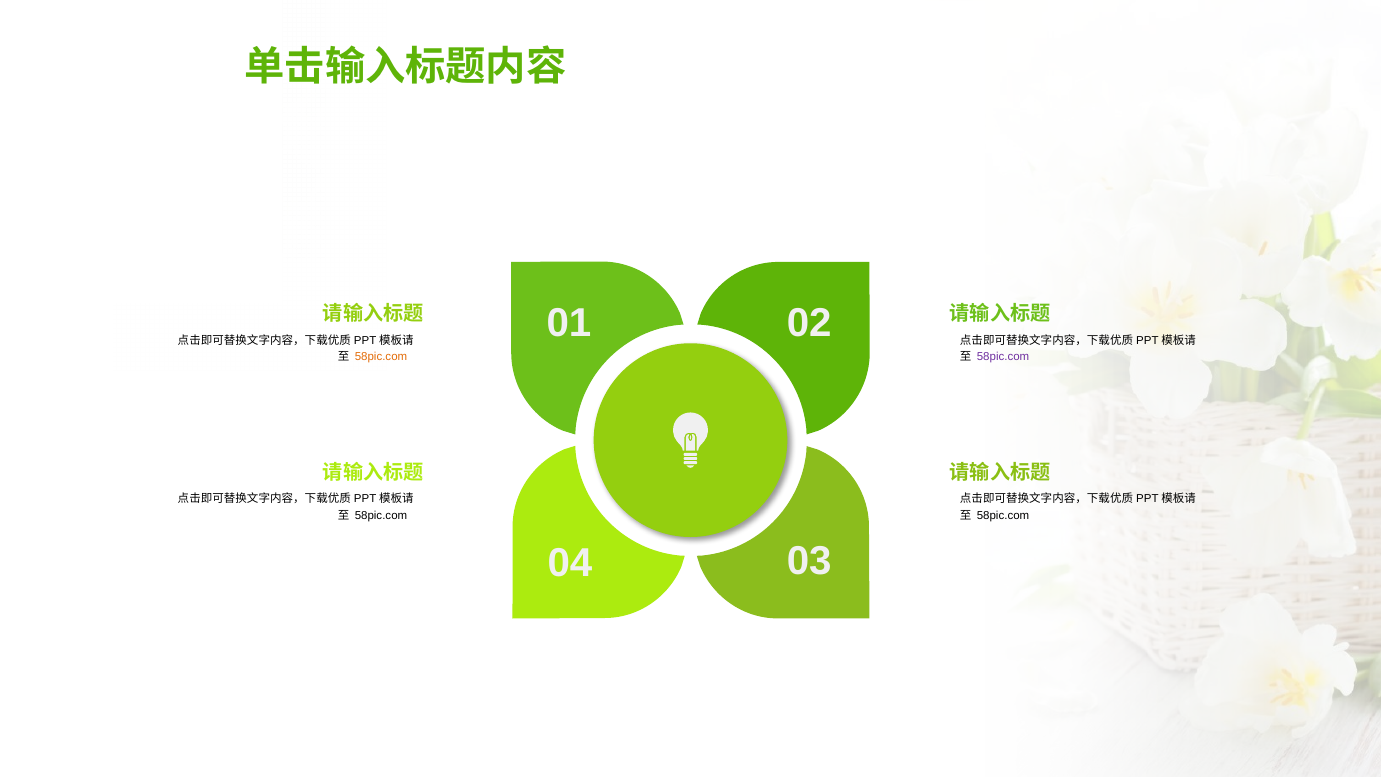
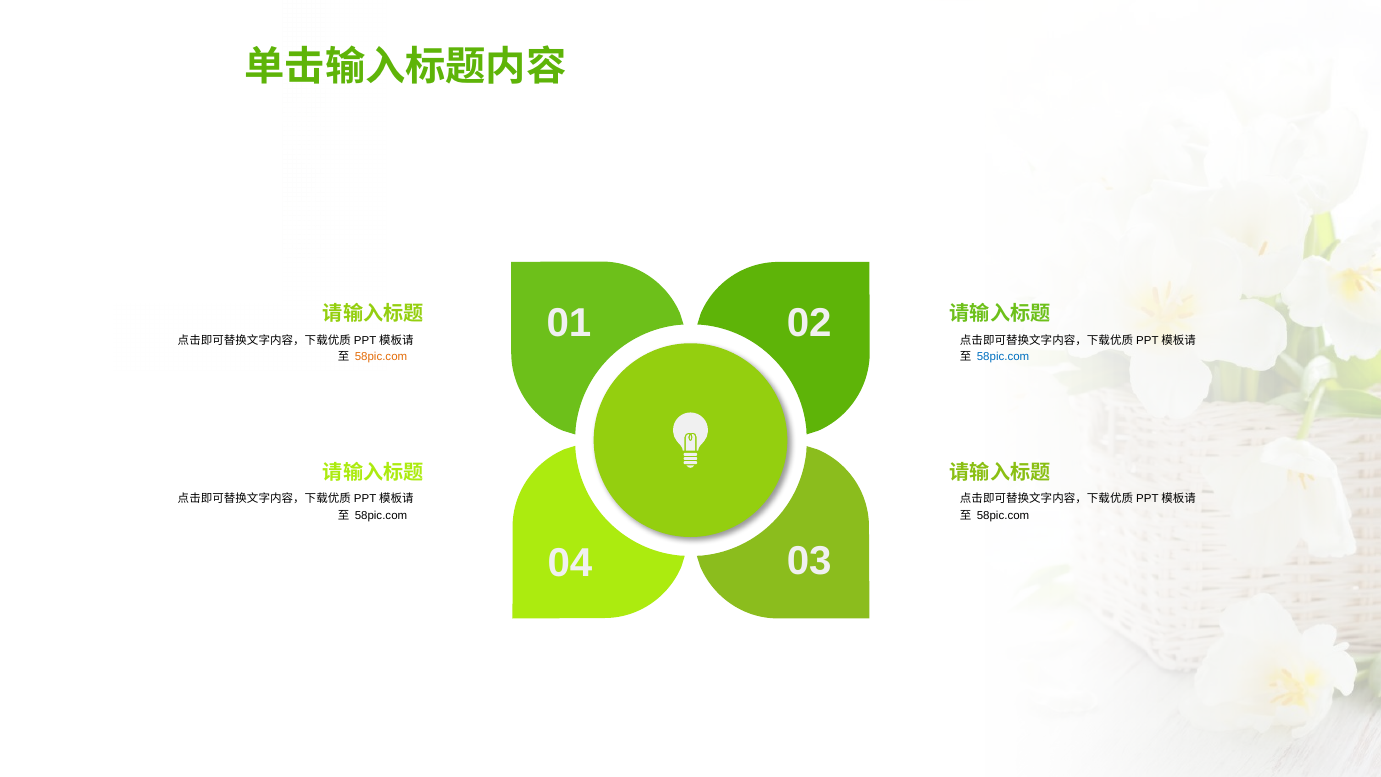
58pic.com at (1003, 357) colour: purple -> blue
